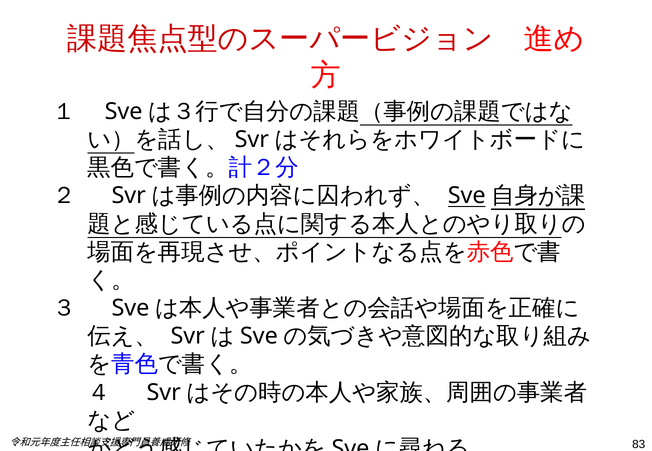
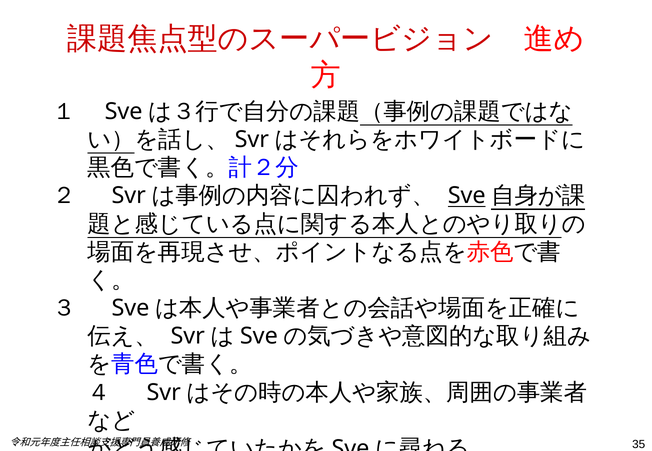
83: 83 -> 35
